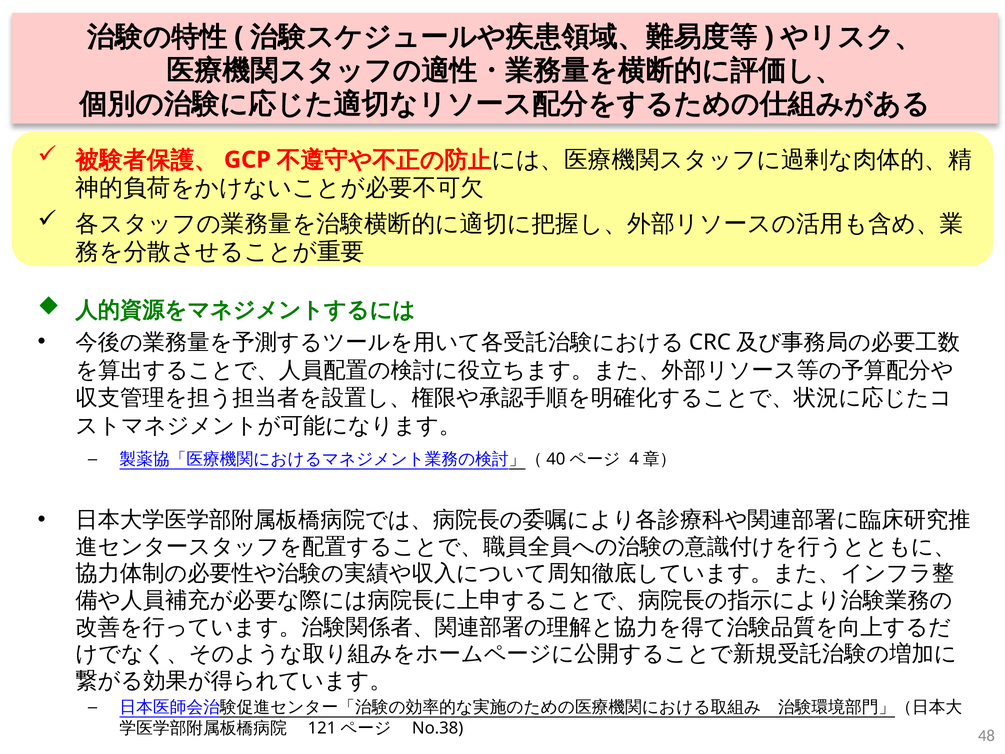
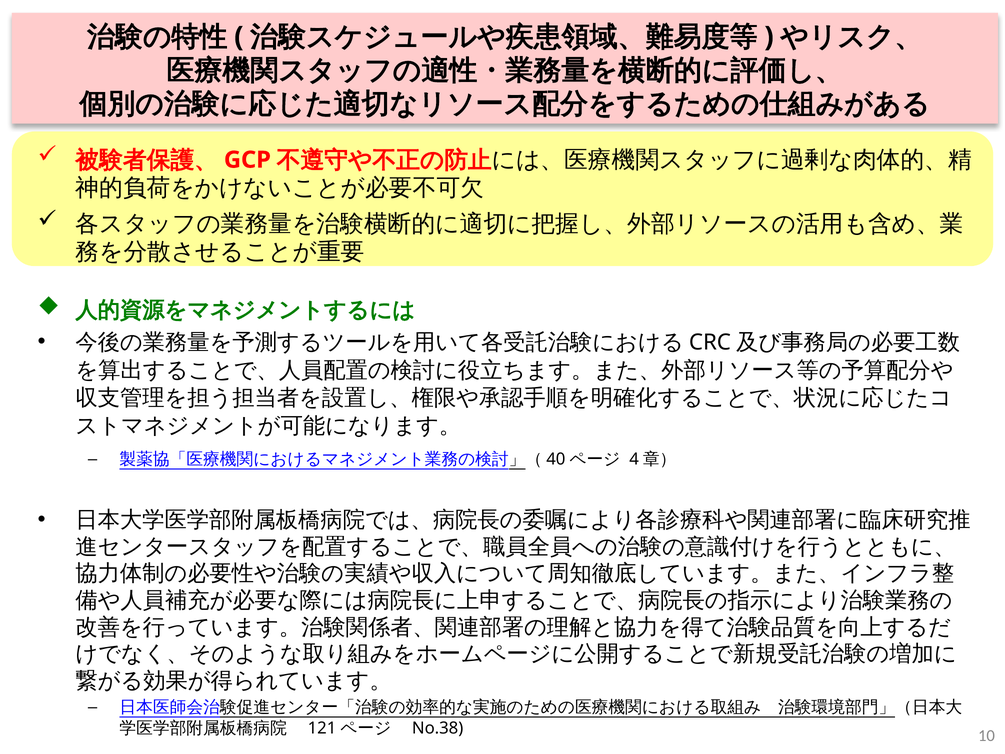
48: 48 -> 10
